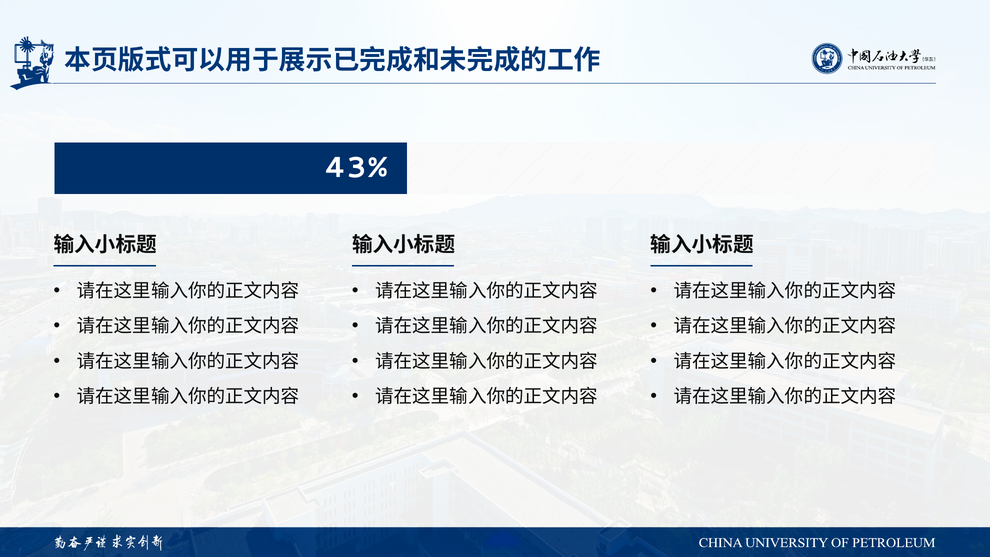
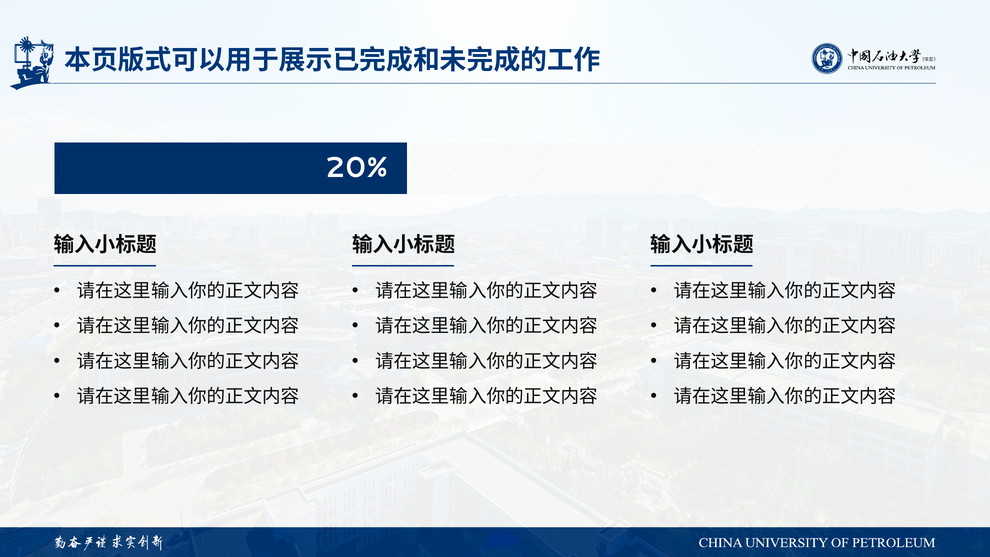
43%: 43% -> 20%
